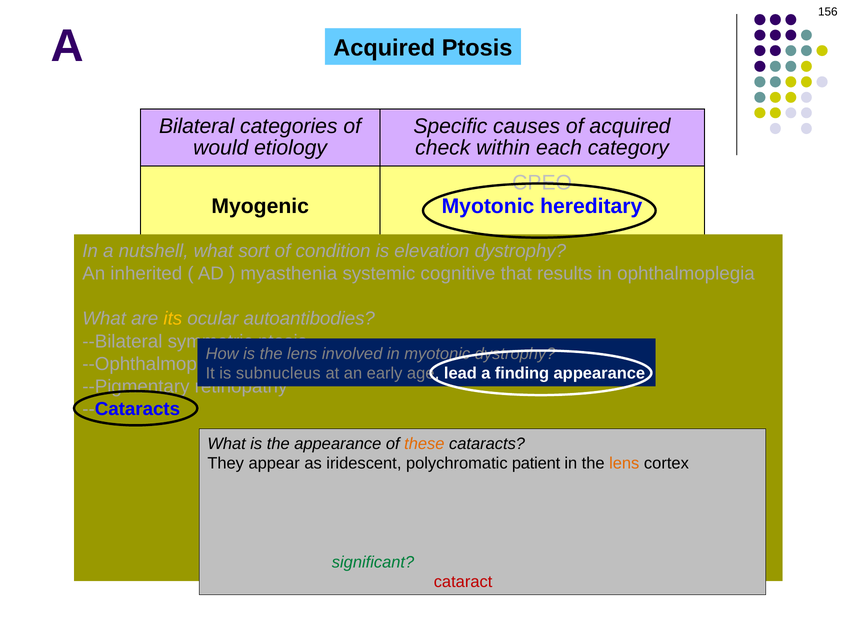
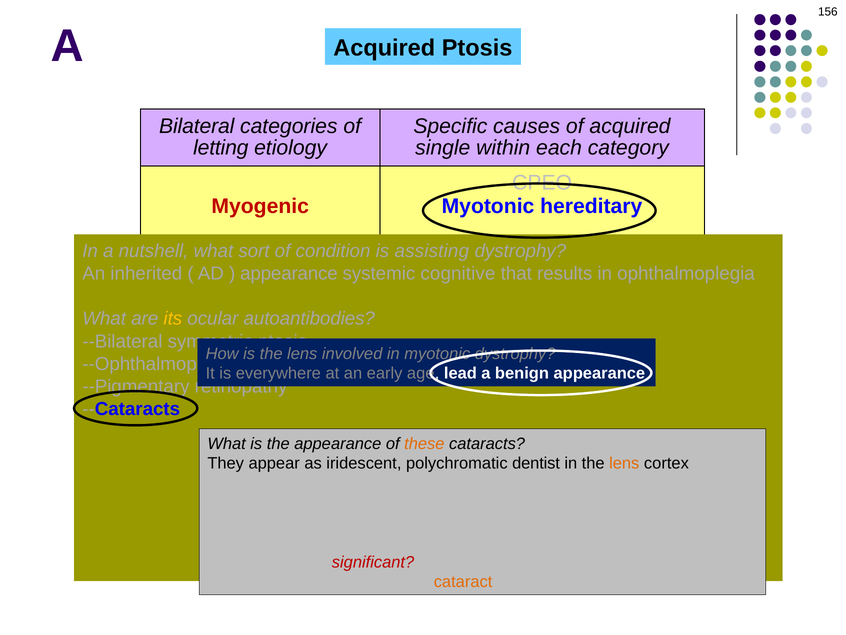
would: would -> letting
check: check -> single
Myogenic colour: black -> red
elevation: elevation -> assisting
myasthenia at (289, 273): myasthenia -> appearance
subnucleus: subnucleus -> everywhere
finding: finding -> benign
patient: patient -> dentist
significant colour: green -> red
cataract at (463, 582) colour: red -> orange
